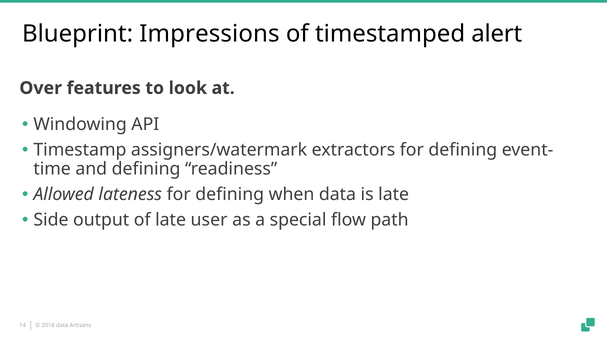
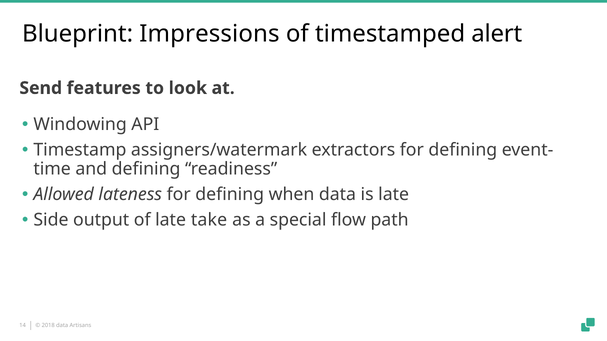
Over: Over -> Send
user: user -> take
